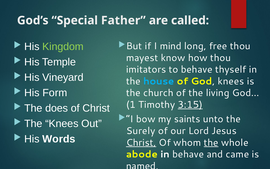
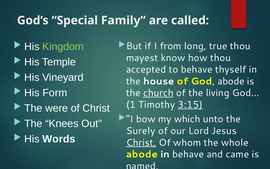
Father: Father -> Family
mind: mind -> from
free: free -> true
imitators: imitators -> accepted
house colour: light blue -> white
God knees: knees -> abode
church underline: none -> present
does: does -> were
saints: saints -> which
the at (211, 142) underline: present -> none
